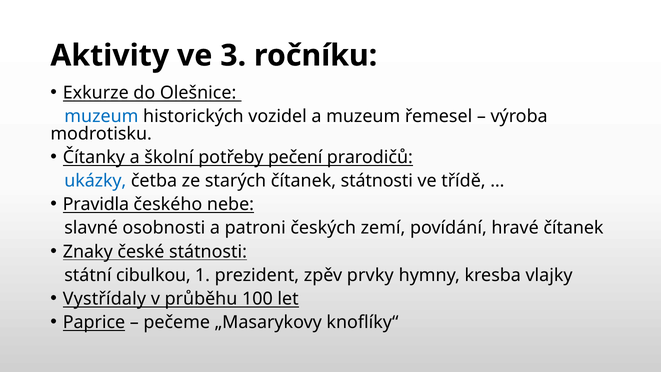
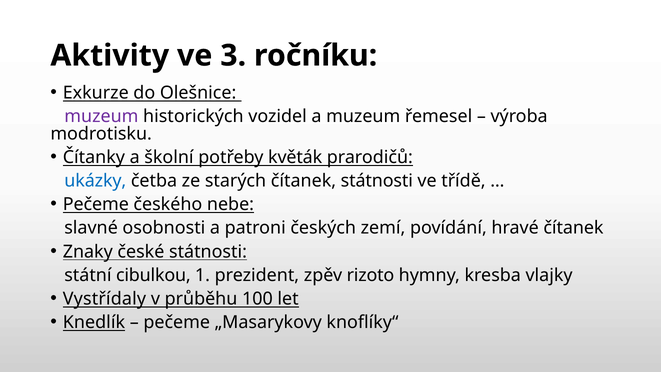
muzeum at (101, 116) colour: blue -> purple
pečení: pečení -> květák
Pravidla at (96, 204): Pravidla -> Pečeme
prvky: prvky -> rizoto
Paprice: Paprice -> Knedlík
